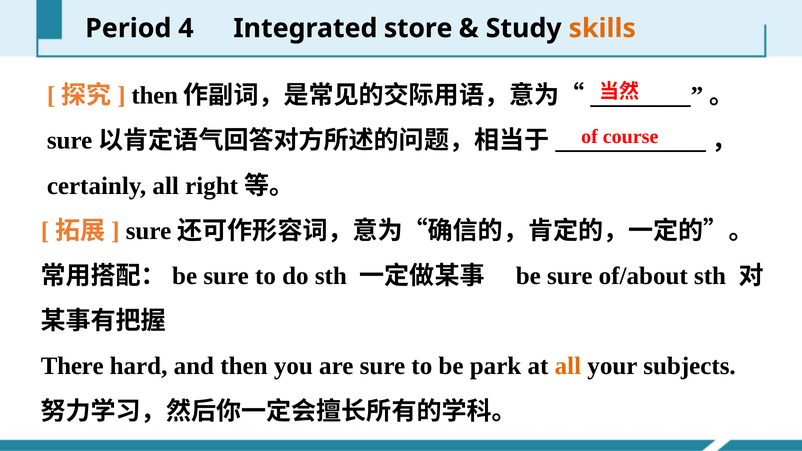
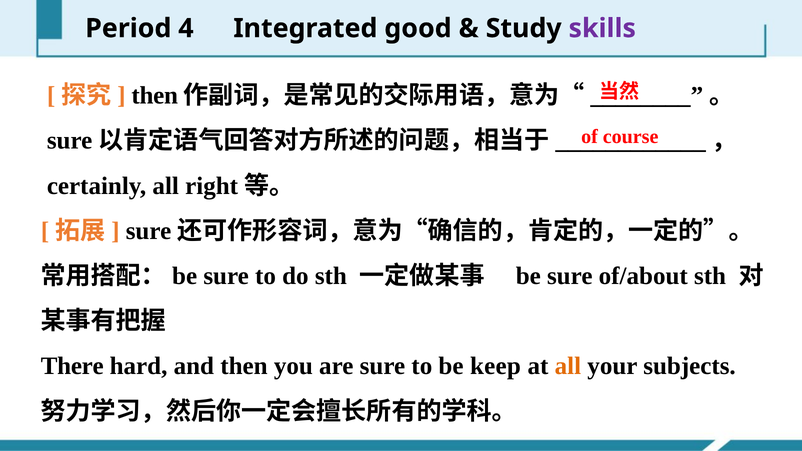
store: store -> good
skills colour: orange -> purple
park: park -> keep
